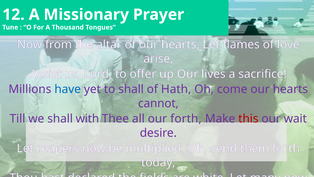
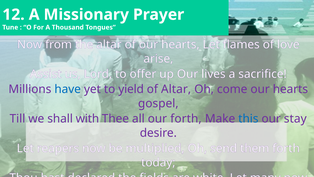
to shall: shall -> yield
of Hath: Hath -> Altar
cannot: cannot -> gospel
this colour: red -> blue
wait: wait -> stay
